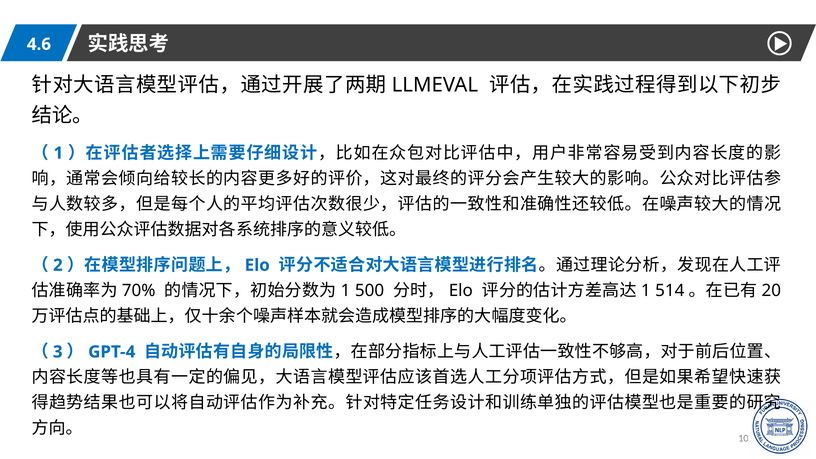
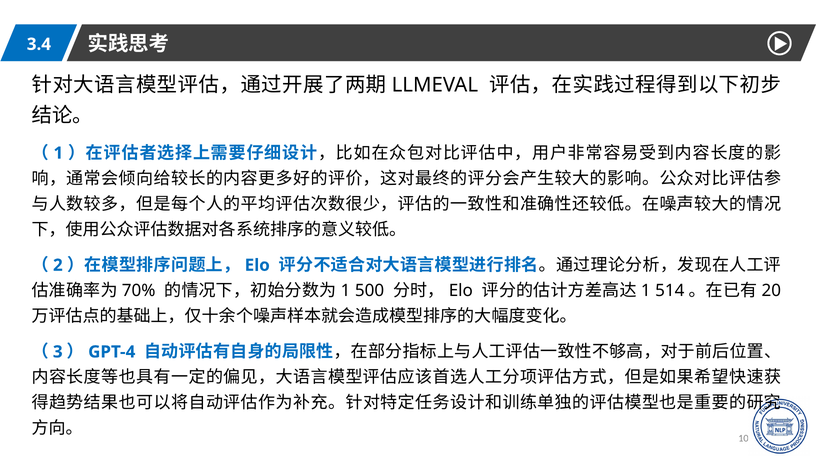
4.6: 4.6 -> 3.4
